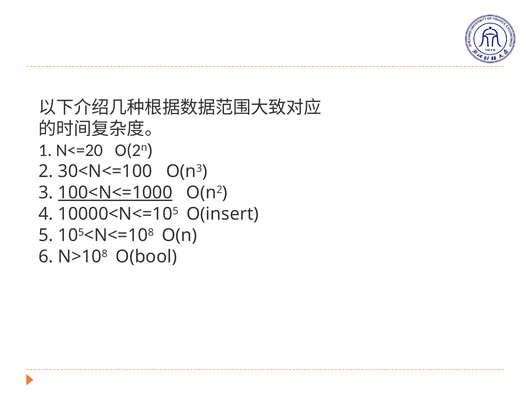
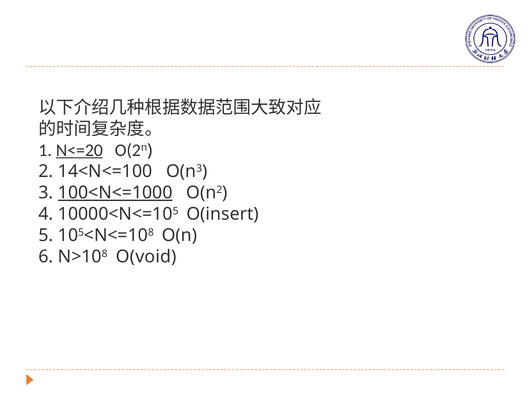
N<=20 underline: none -> present
30<N<=100: 30<N<=100 -> 14<N<=100
O(bool: O(bool -> O(void
